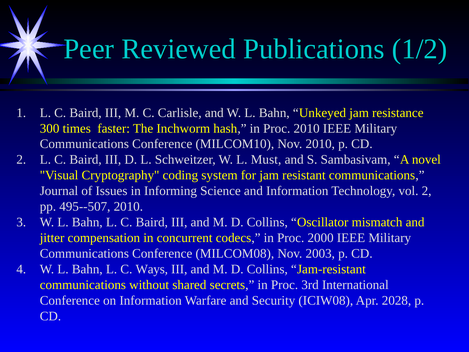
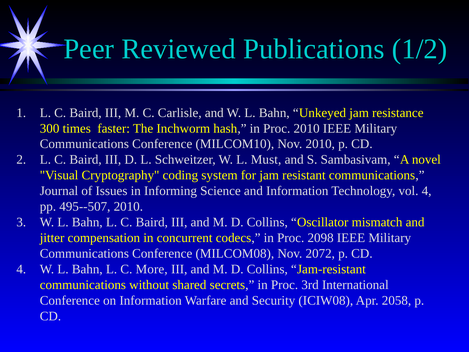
vol 2: 2 -> 4
2000: 2000 -> 2098
2003: 2003 -> 2072
Ways: Ways -> More
2028: 2028 -> 2058
